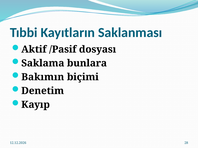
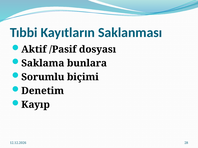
Bakımın: Bakımın -> Sorumlu
